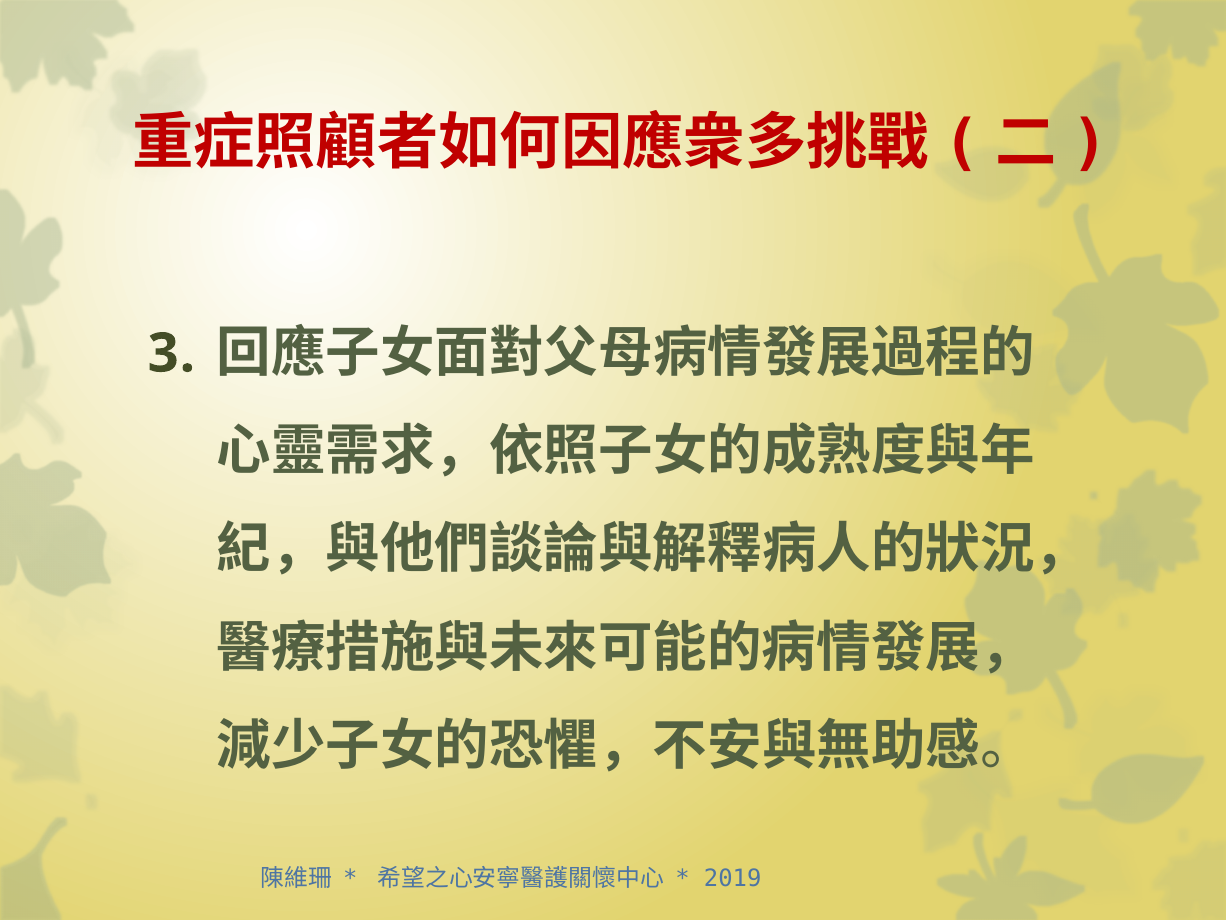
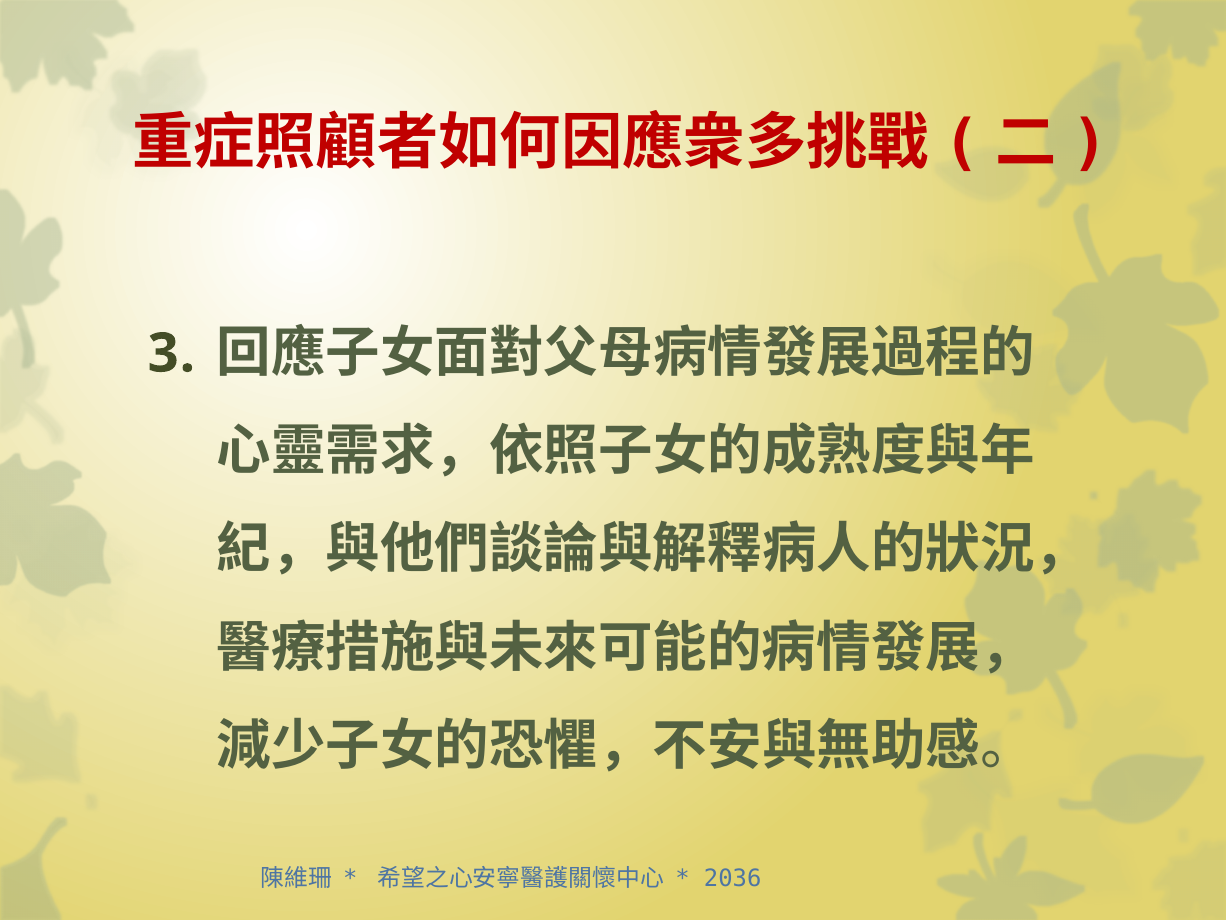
2019: 2019 -> 2036
